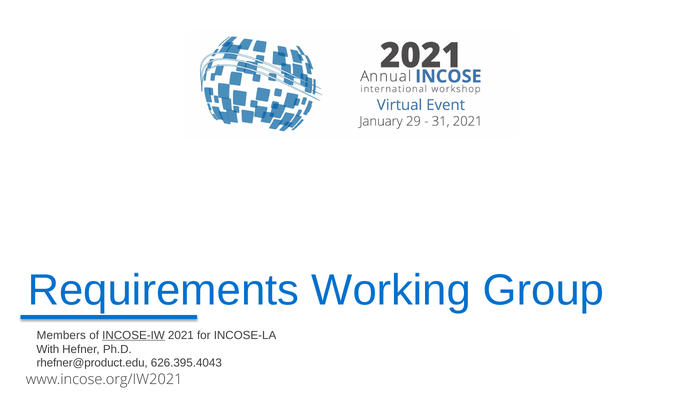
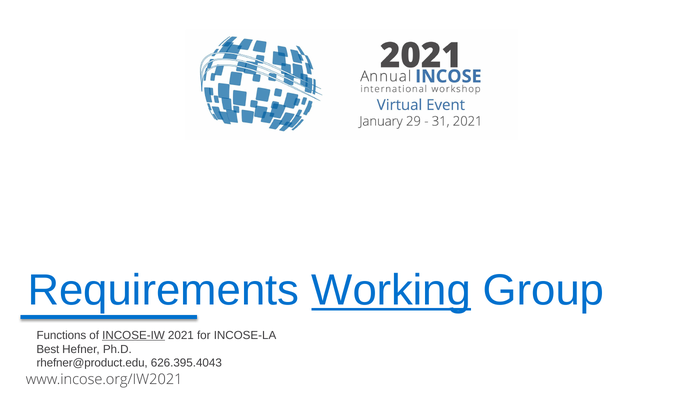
Working underline: none -> present
Members: Members -> Functions
With: With -> Best
